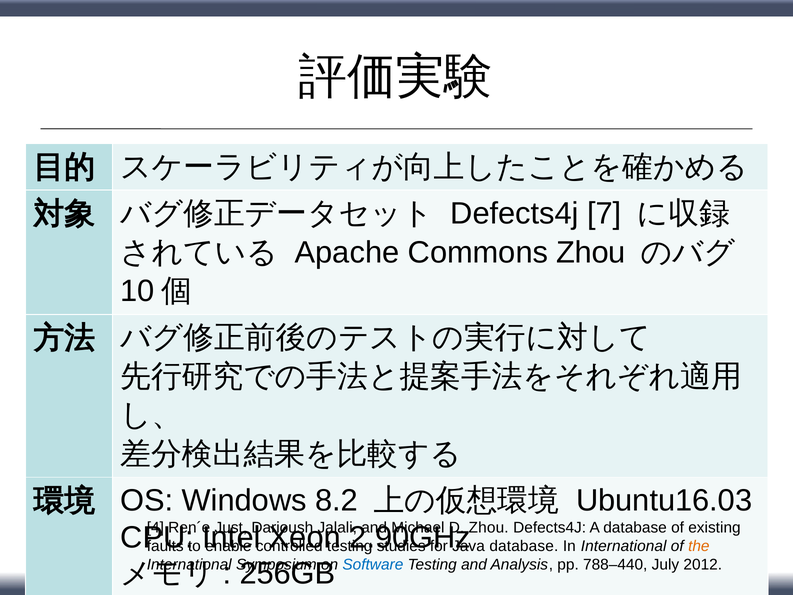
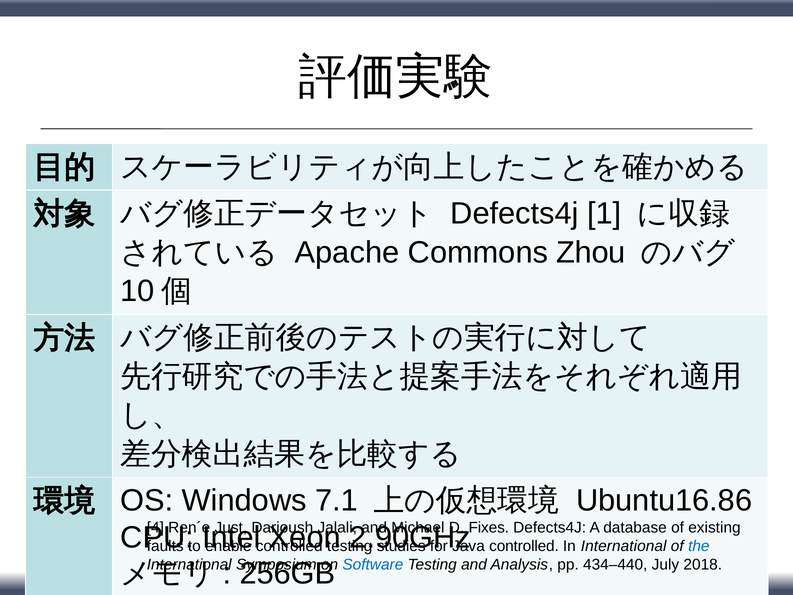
7: 7 -> 1
8.2: 8.2 -> 7.1
Ubuntu16.03: Ubuntu16.03 -> Ubuntu16.86
Zhou at (489, 527): Zhou -> Fixes
database at (524, 546): database -> controlled
the colour: orange -> blue
788–440: 788–440 -> 434–440
2012: 2012 -> 2018
